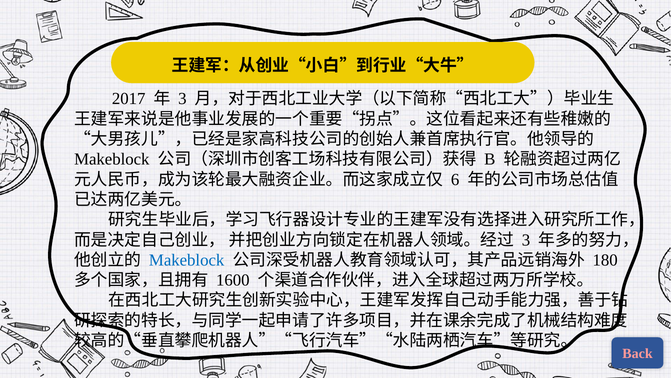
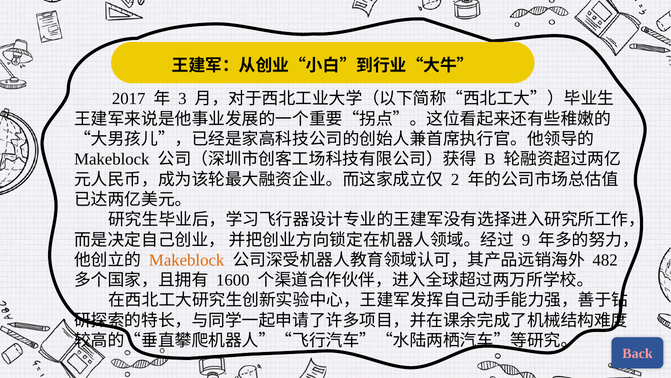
6: 6 -> 2
3 at (526, 240): 3 -> 9
Makeblock at (187, 260) colour: blue -> orange
180: 180 -> 482
